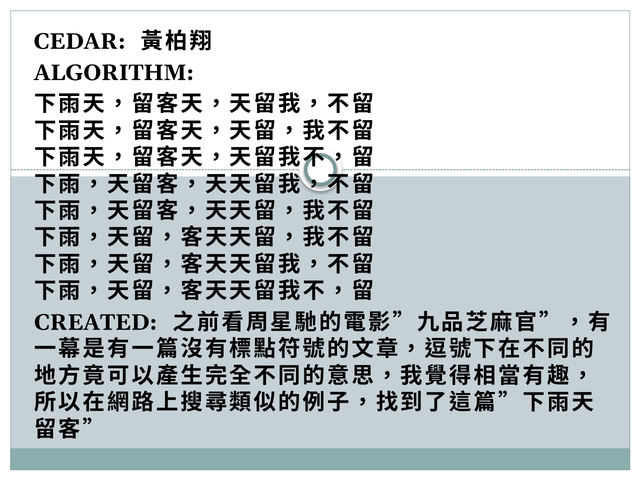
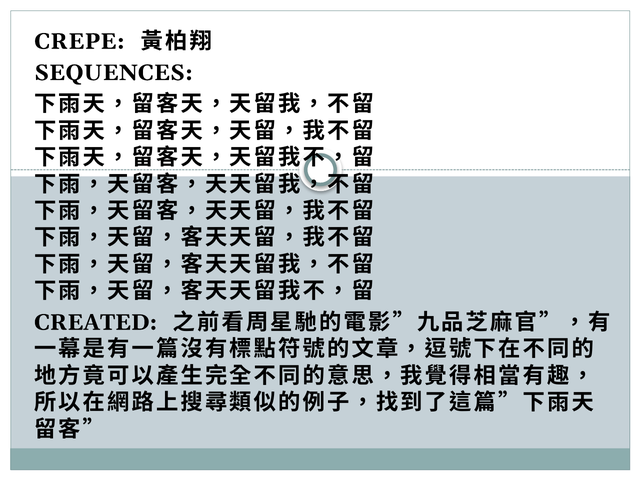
CEDAR: CEDAR -> CREPE
ALGORITHM: ALGORITHM -> SEQUENCES
